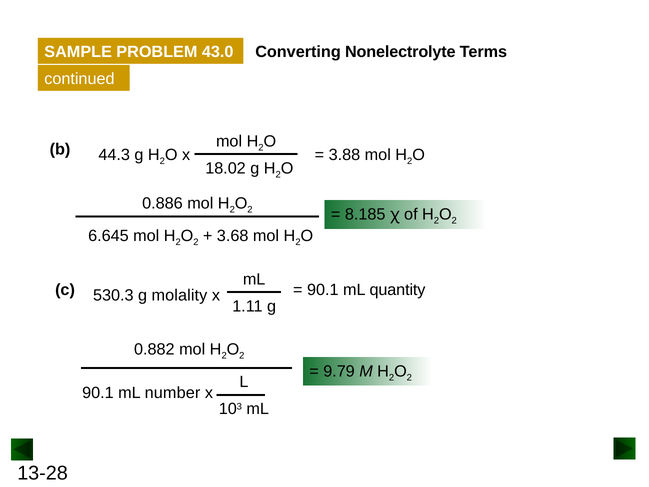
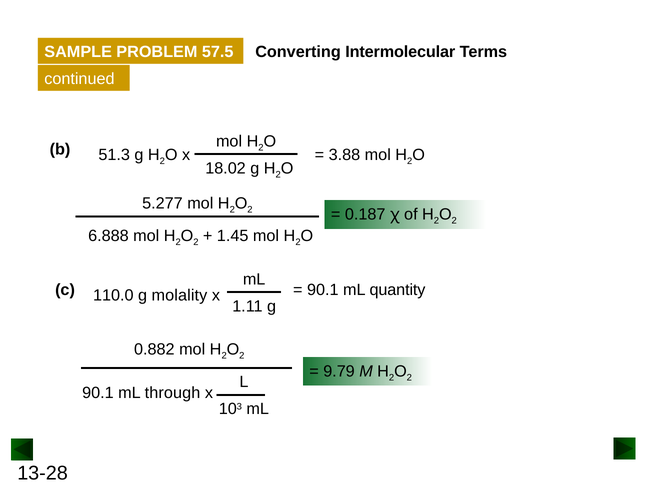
43.0: 43.0 -> 57.5
Nonelectrolyte: Nonelectrolyte -> Intermolecular
44.3: 44.3 -> 51.3
0.886: 0.886 -> 5.277
8.185: 8.185 -> 0.187
6.645: 6.645 -> 6.888
3.68: 3.68 -> 1.45
530.3: 530.3 -> 110.0
number: number -> through
